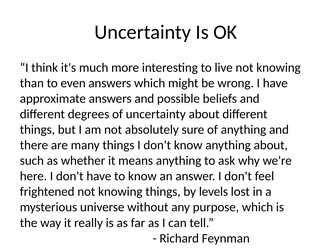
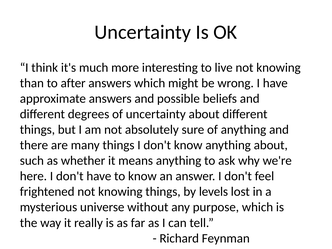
even: even -> after
